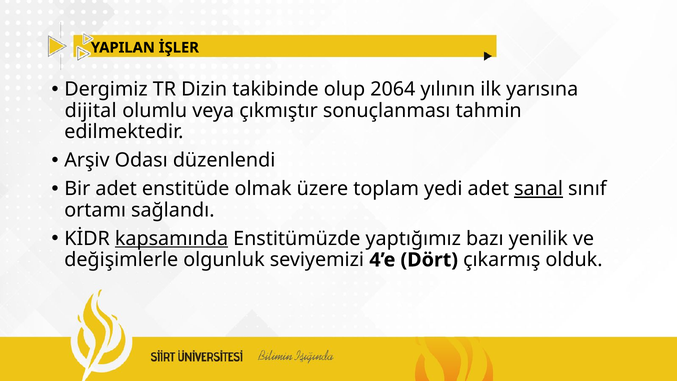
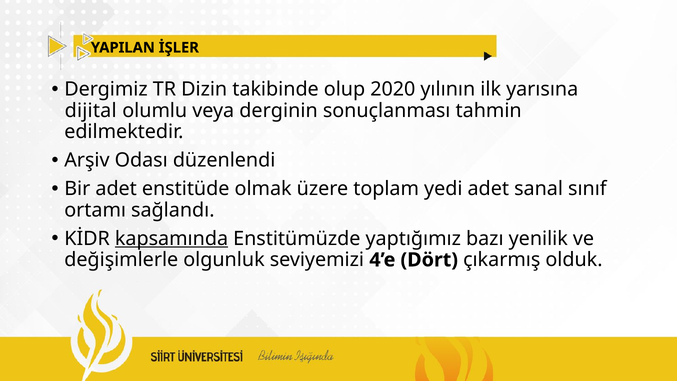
2064: 2064 -> 2020
çıkmıştır: çıkmıştır -> derginin
sanal underline: present -> none
